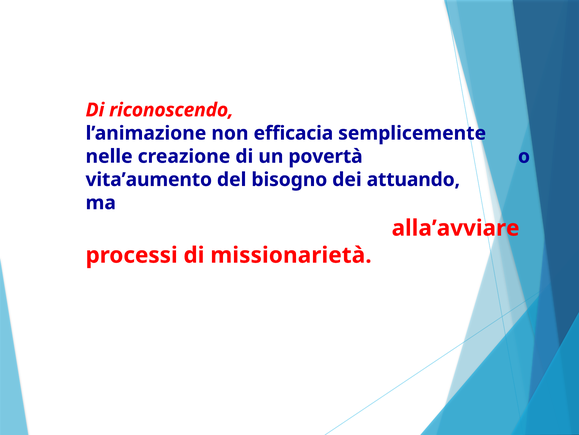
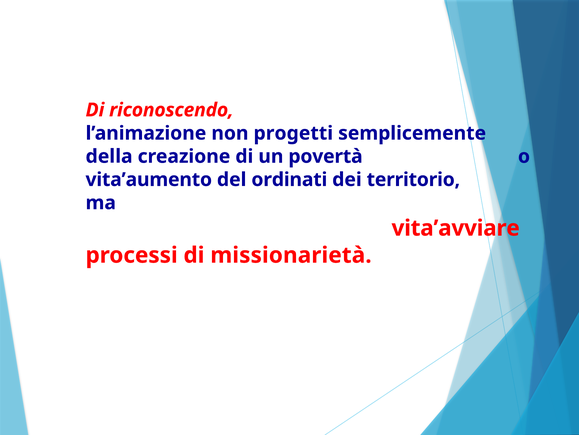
efficacia: efficacia -> progetti
nelle: nelle -> della
bisogno: bisogno -> ordinati
attuando: attuando -> territorio
alla’avviare: alla’avviare -> vita’avviare
